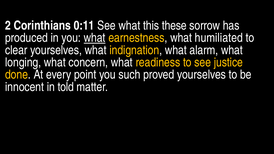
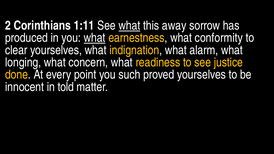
0:11: 0:11 -> 1:11
what at (129, 26) underline: none -> present
these: these -> away
humiliated: humiliated -> conformity
